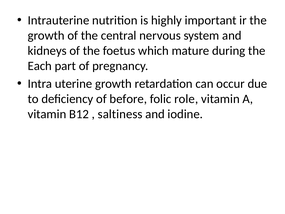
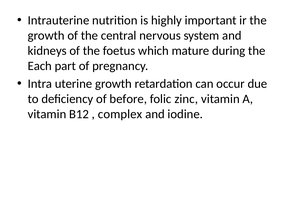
role: role -> zinc
saltiness: saltiness -> complex
